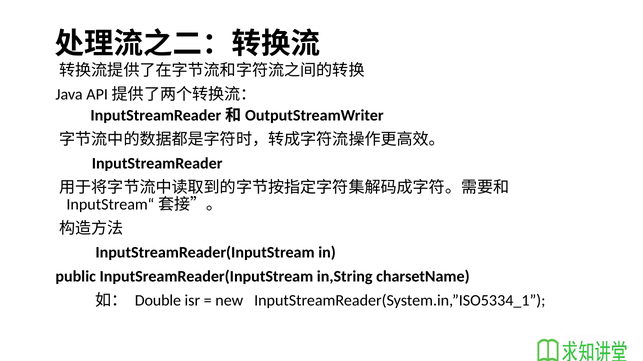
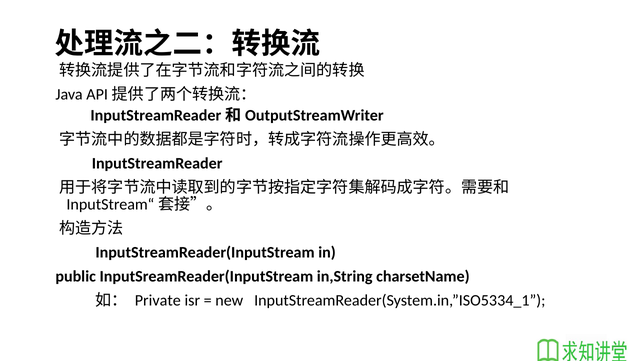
Double: Double -> Private
